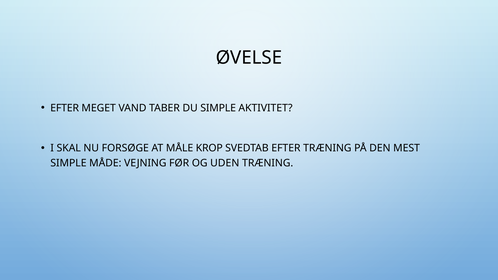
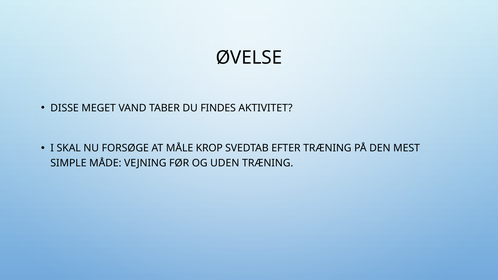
EFTER at (65, 108): EFTER -> DISSE
DU SIMPLE: SIMPLE -> FINDES
